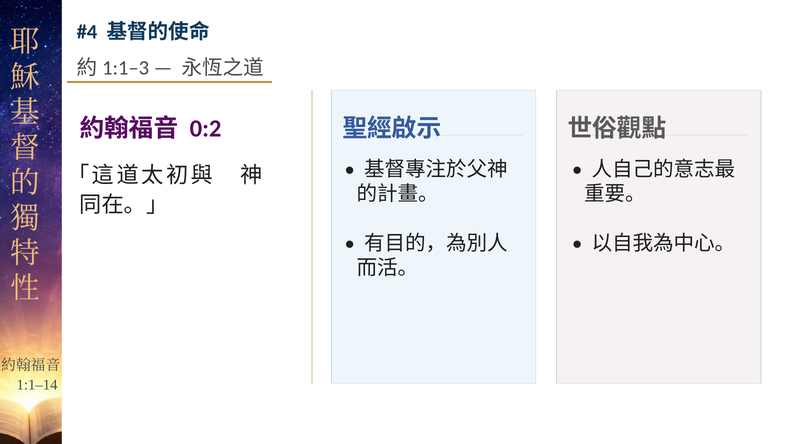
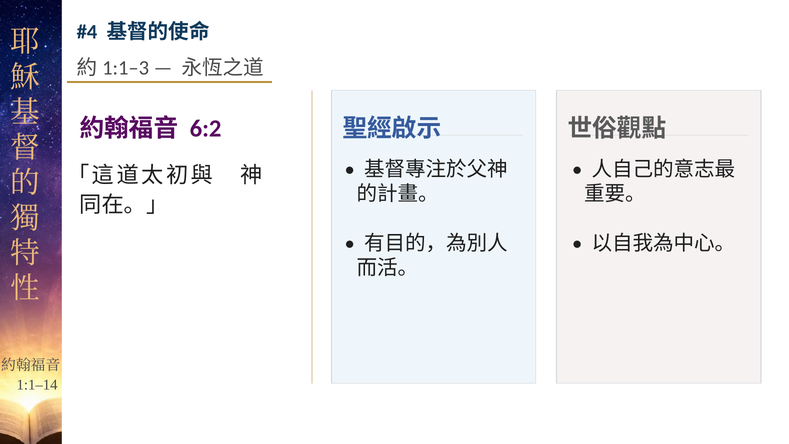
0:2: 0:2 -> 6:2
